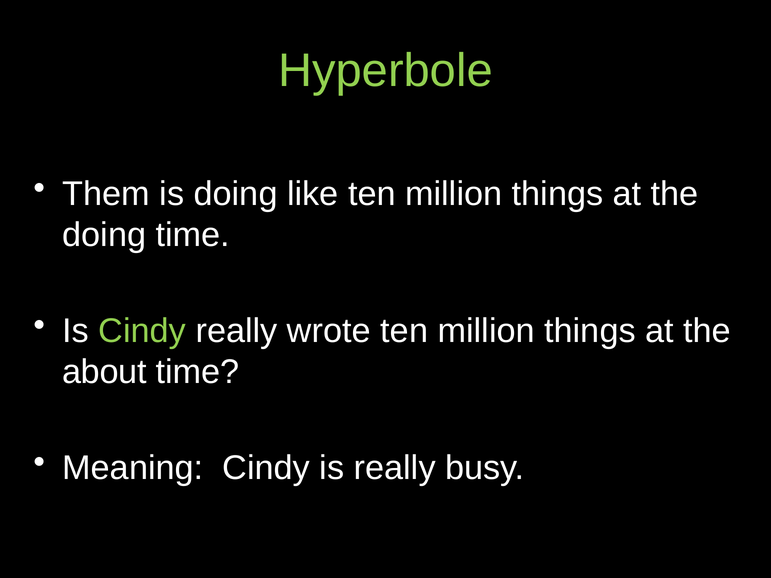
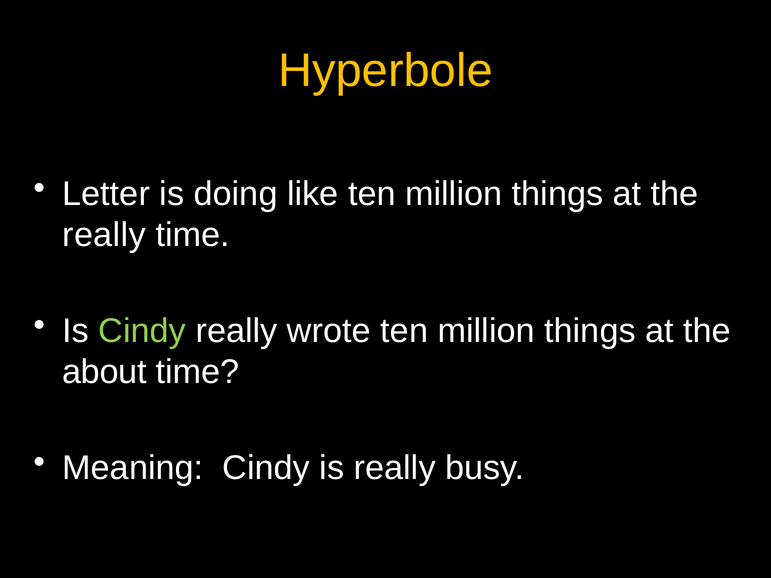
Hyperbole colour: light green -> yellow
Them: Them -> Letter
doing at (104, 235): doing -> really
